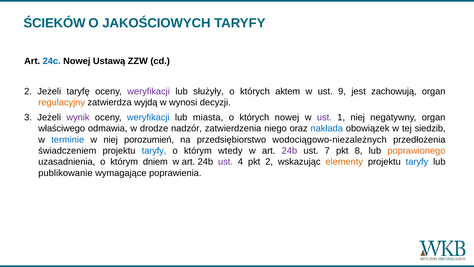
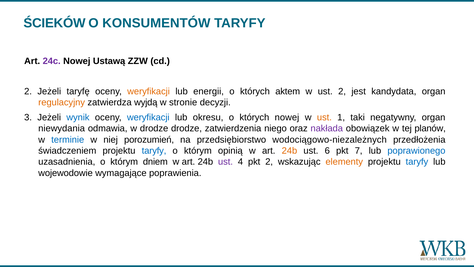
JAKOŚCIOWYCH: JAKOŚCIOWYCH -> KONSUMENTÓW
24c colour: blue -> purple
weryfikacji at (149, 91) colour: purple -> orange
służyły: służyły -> energii
ust 9: 9 -> 2
zachowują: zachowują -> kandydata
wynosi: wynosi -> stronie
wynik colour: purple -> blue
miasta: miasta -> okresu
ust at (324, 117) colour: purple -> orange
1 niej: niej -> taki
właściwego: właściwego -> niewydania
drodze nadzór: nadzór -> drodze
nakłada colour: blue -> purple
siedzib: siedzib -> planów
wtedy: wtedy -> opinią
24b at (289, 151) colour: purple -> orange
7: 7 -> 6
8: 8 -> 7
poprawionego colour: orange -> blue
publikowanie: publikowanie -> wojewodowie
